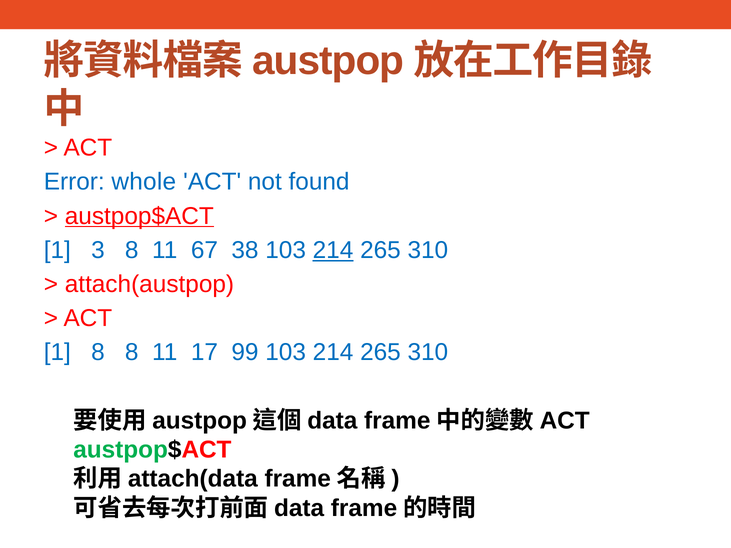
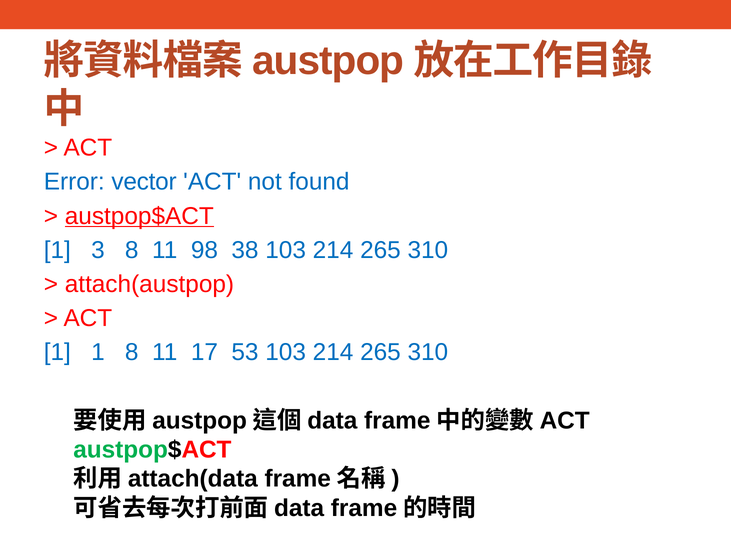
whole: whole -> vector
67: 67 -> 98
214 at (333, 250) underline: present -> none
1 8: 8 -> 1
99: 99 -> 53
